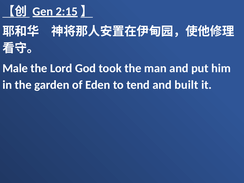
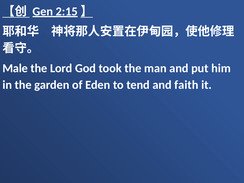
built: built -> faith
